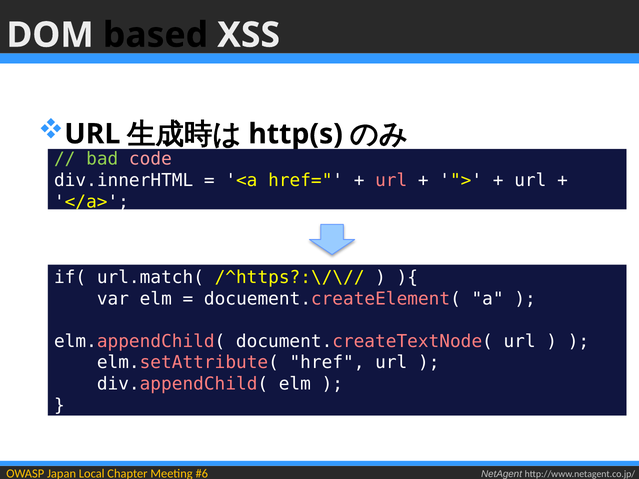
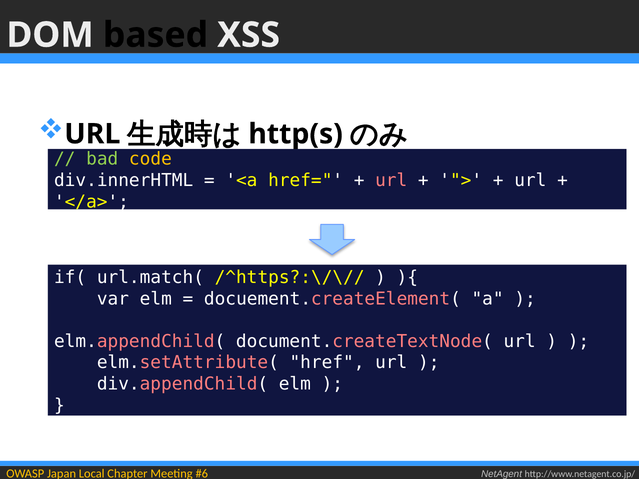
code colour: pink -> yellow
